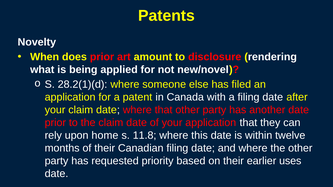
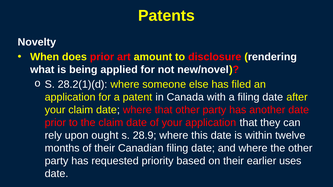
home: home -> ought
11.8: 11.8 -> 28.9
